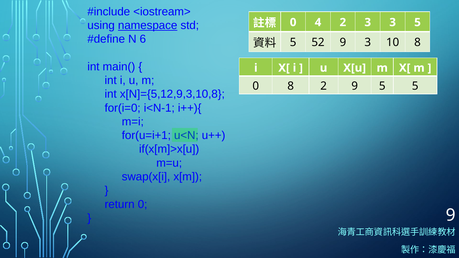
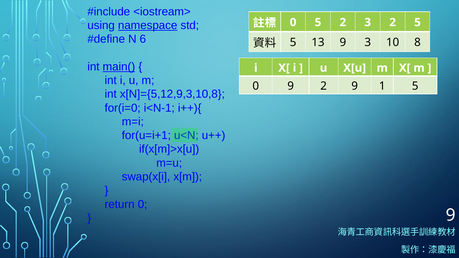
0 4: 4 -> 5
3 3: 3 -> 2
52: 52 -> 13
main( underline: none -> present
0 8: 8 -> 9
9 5: 5 -> 1
